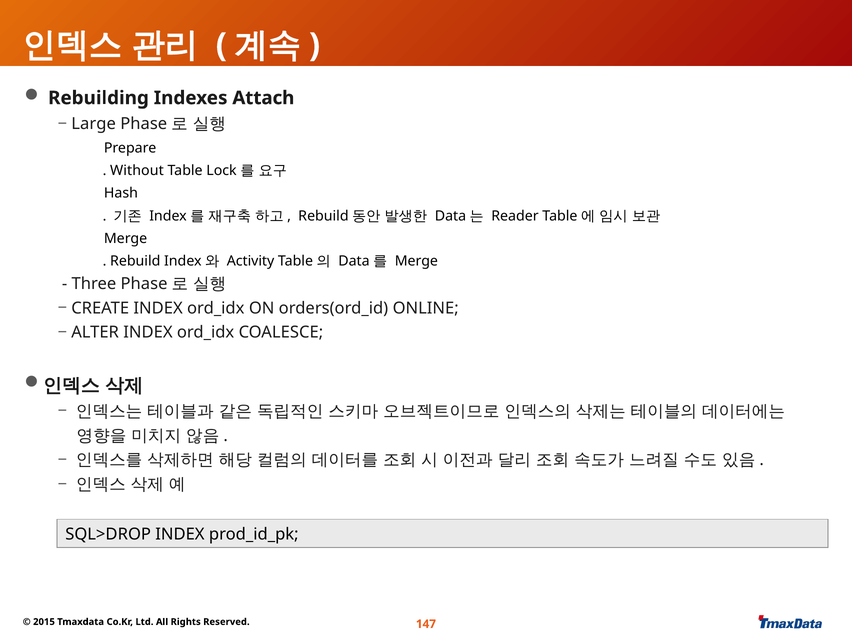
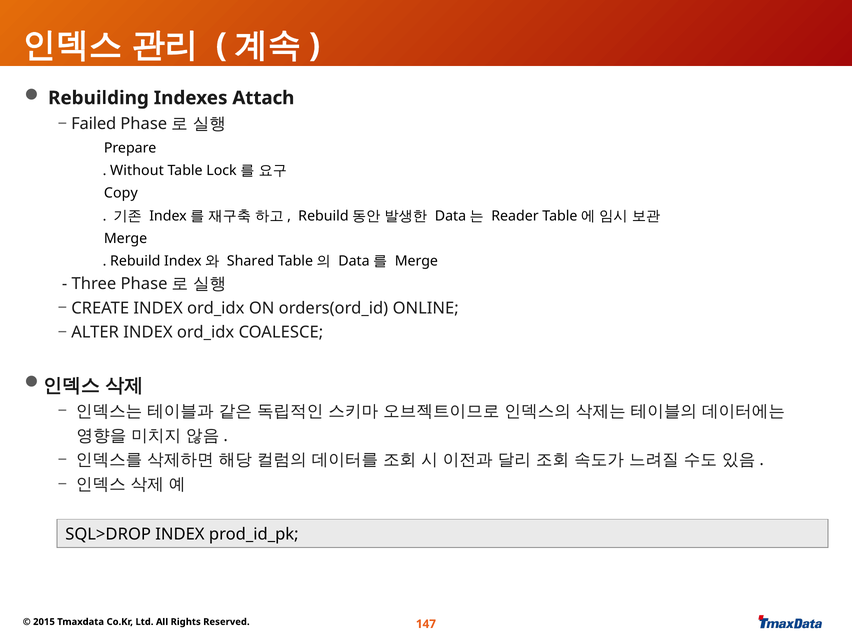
Large: Large -> Failed
Hash: Hash -> Copy
Activity: Activity -> Shared
